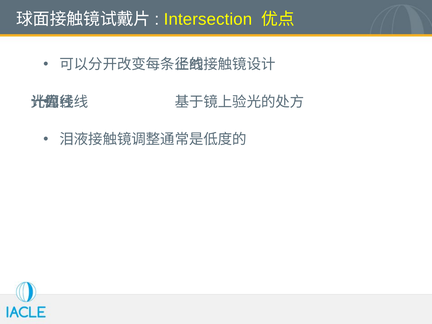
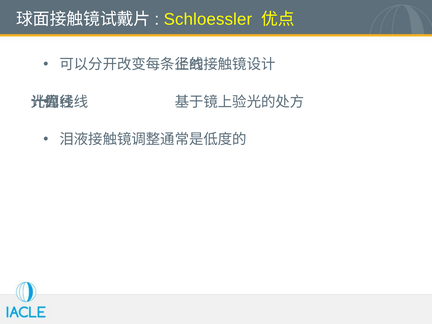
Intersection: Intersection -> Schloessler
